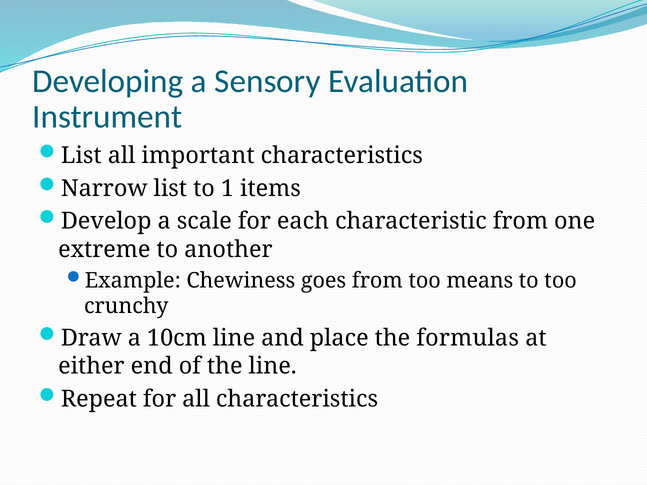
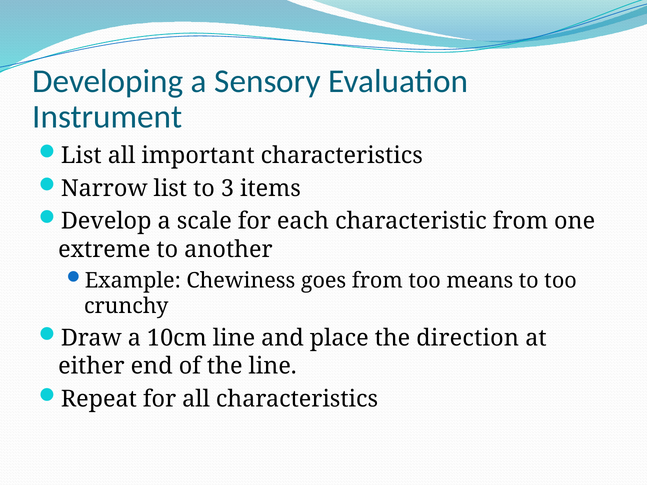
1: 1 -> 3
formulas: formulas -> direction
